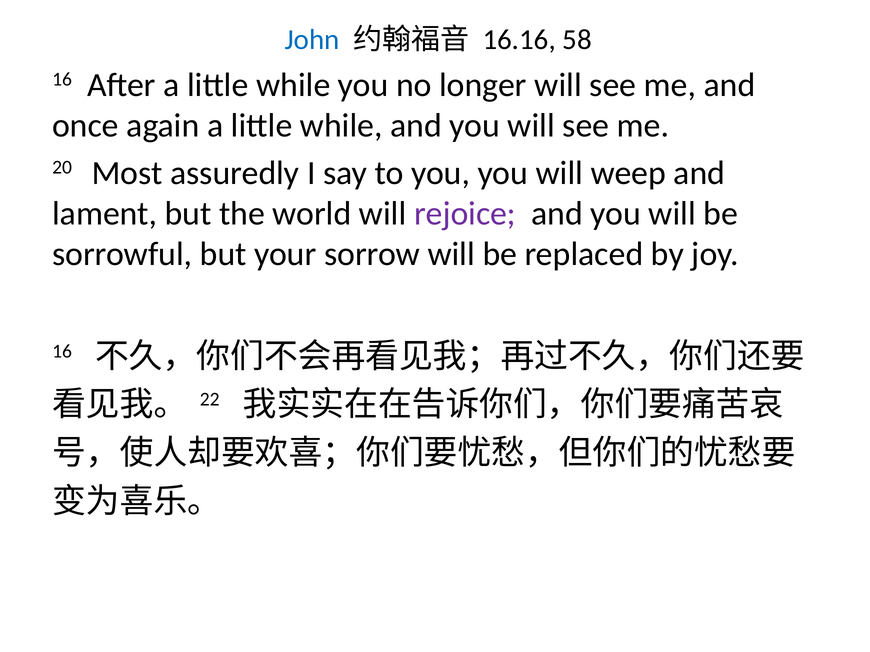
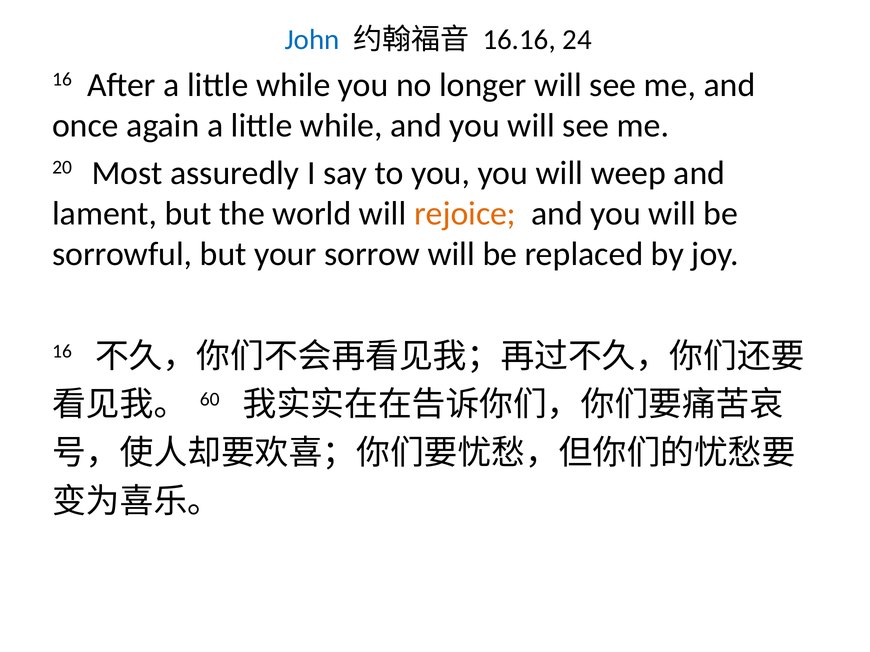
58: 58 -> 24
rejoice colour: purple -> orange
22: 22 -> 60
